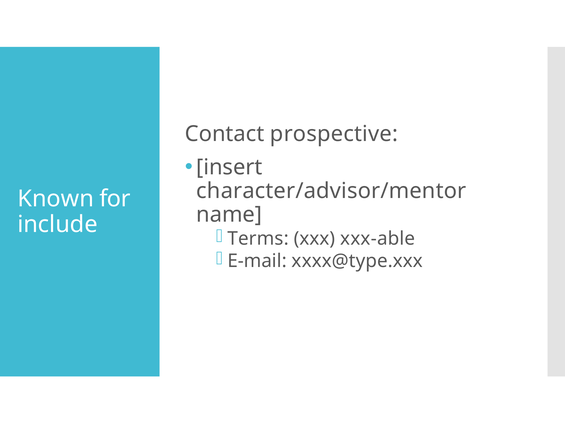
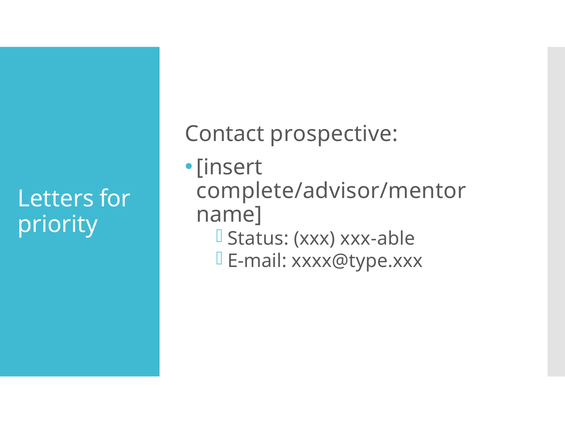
character/advisor/mentor: character/advisor/mentor -> complete/advisor/mentor
Known: Known -> Letters
include: include -> priority
Terms: Terms -> Status
